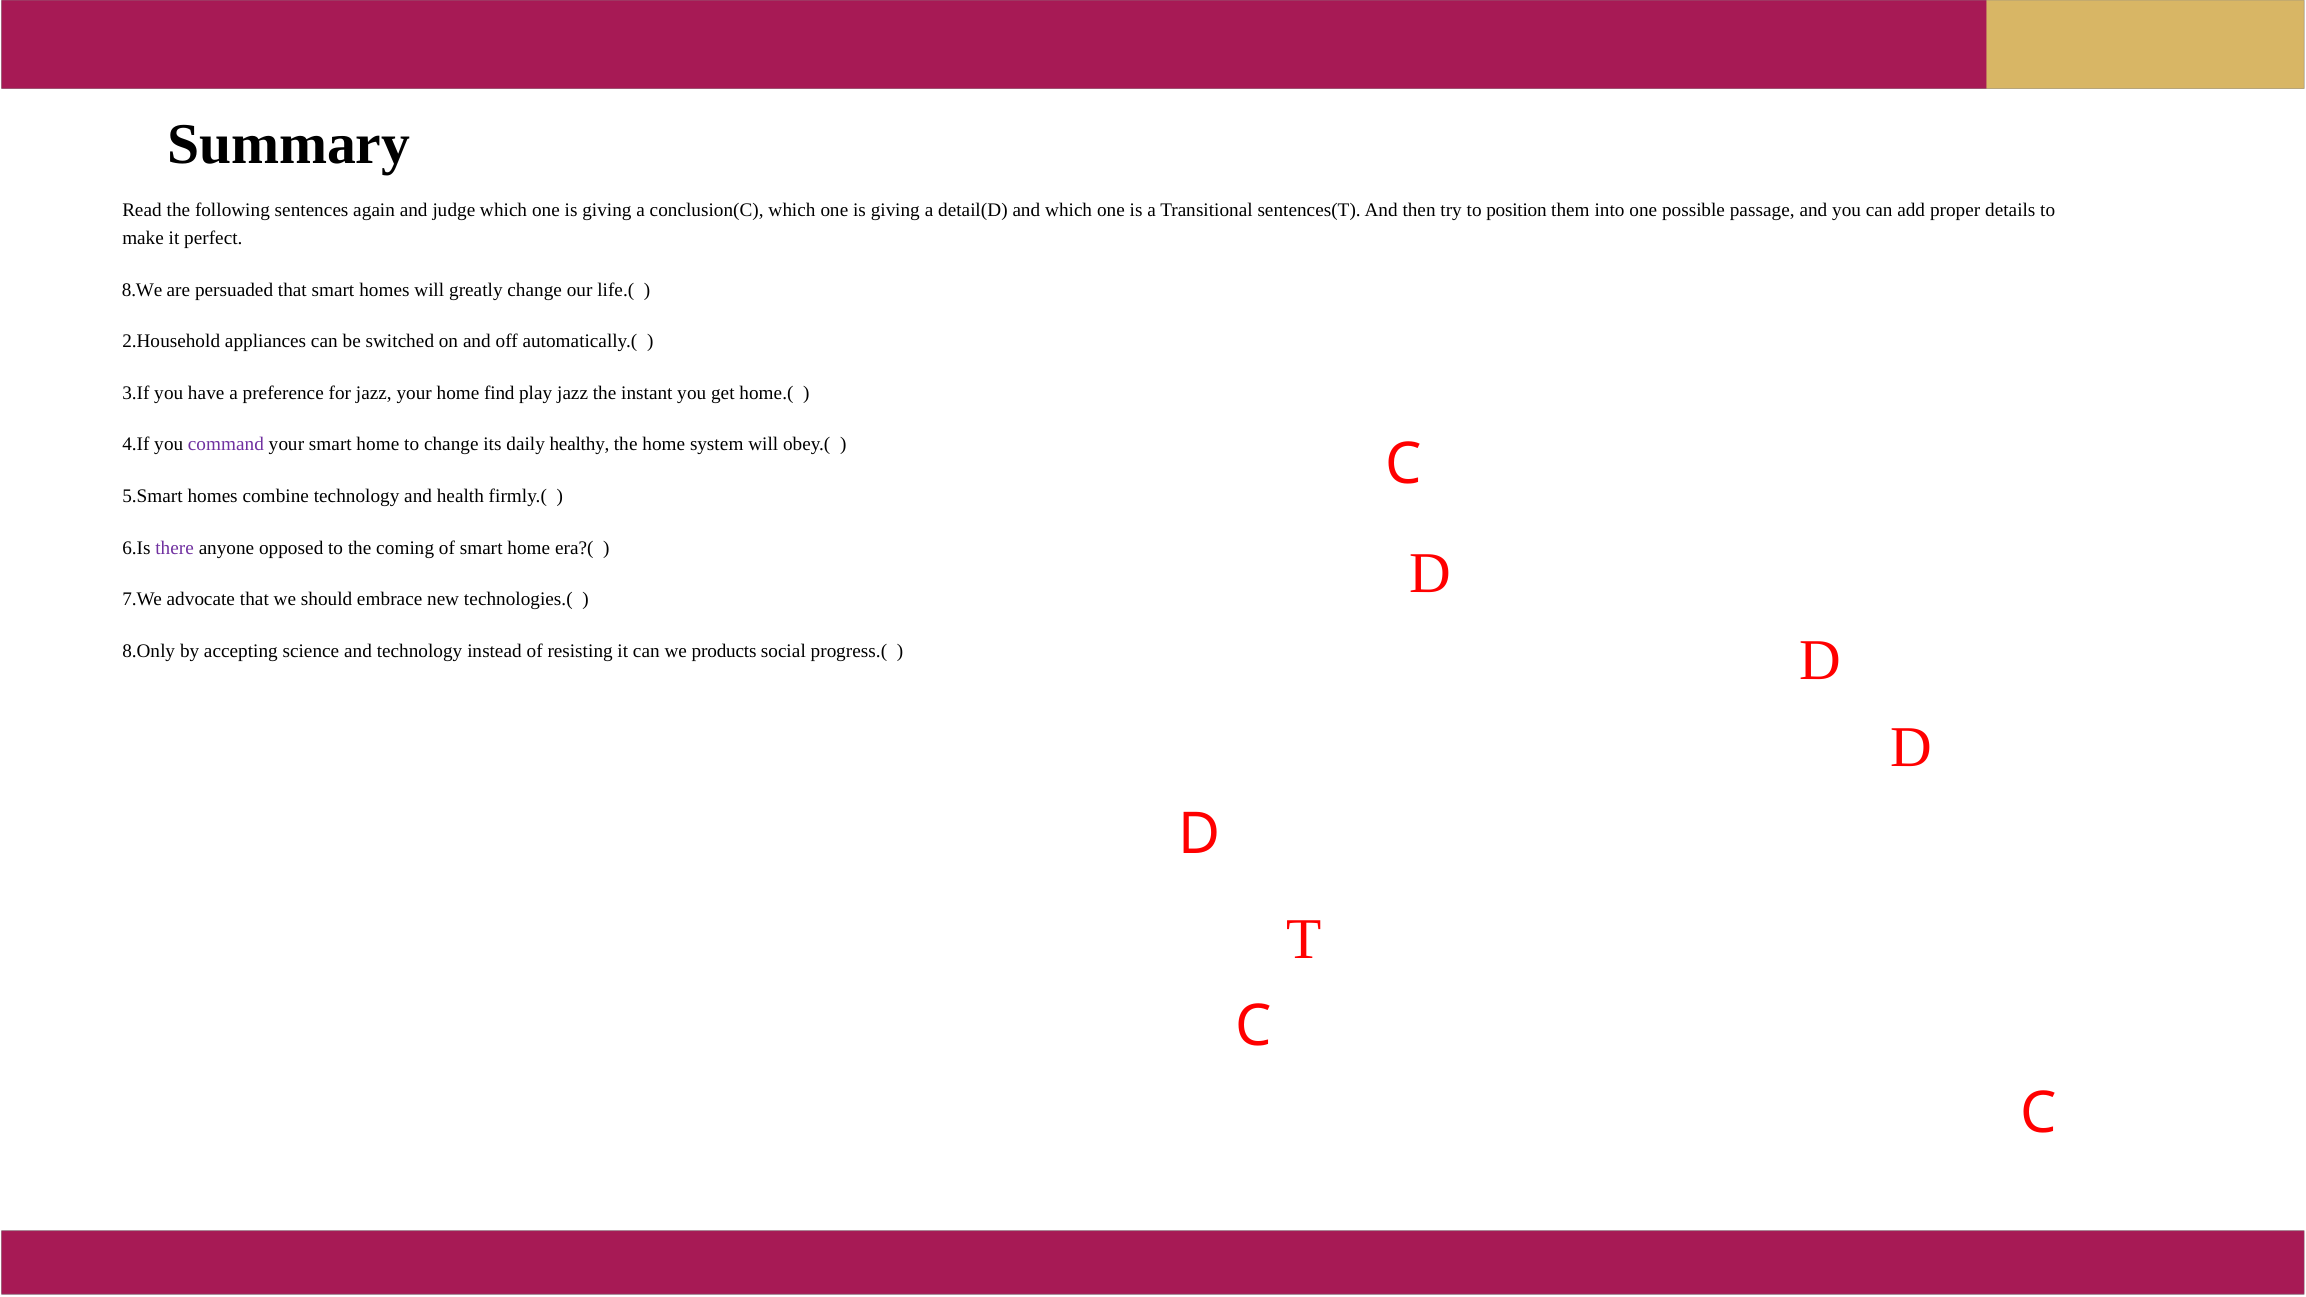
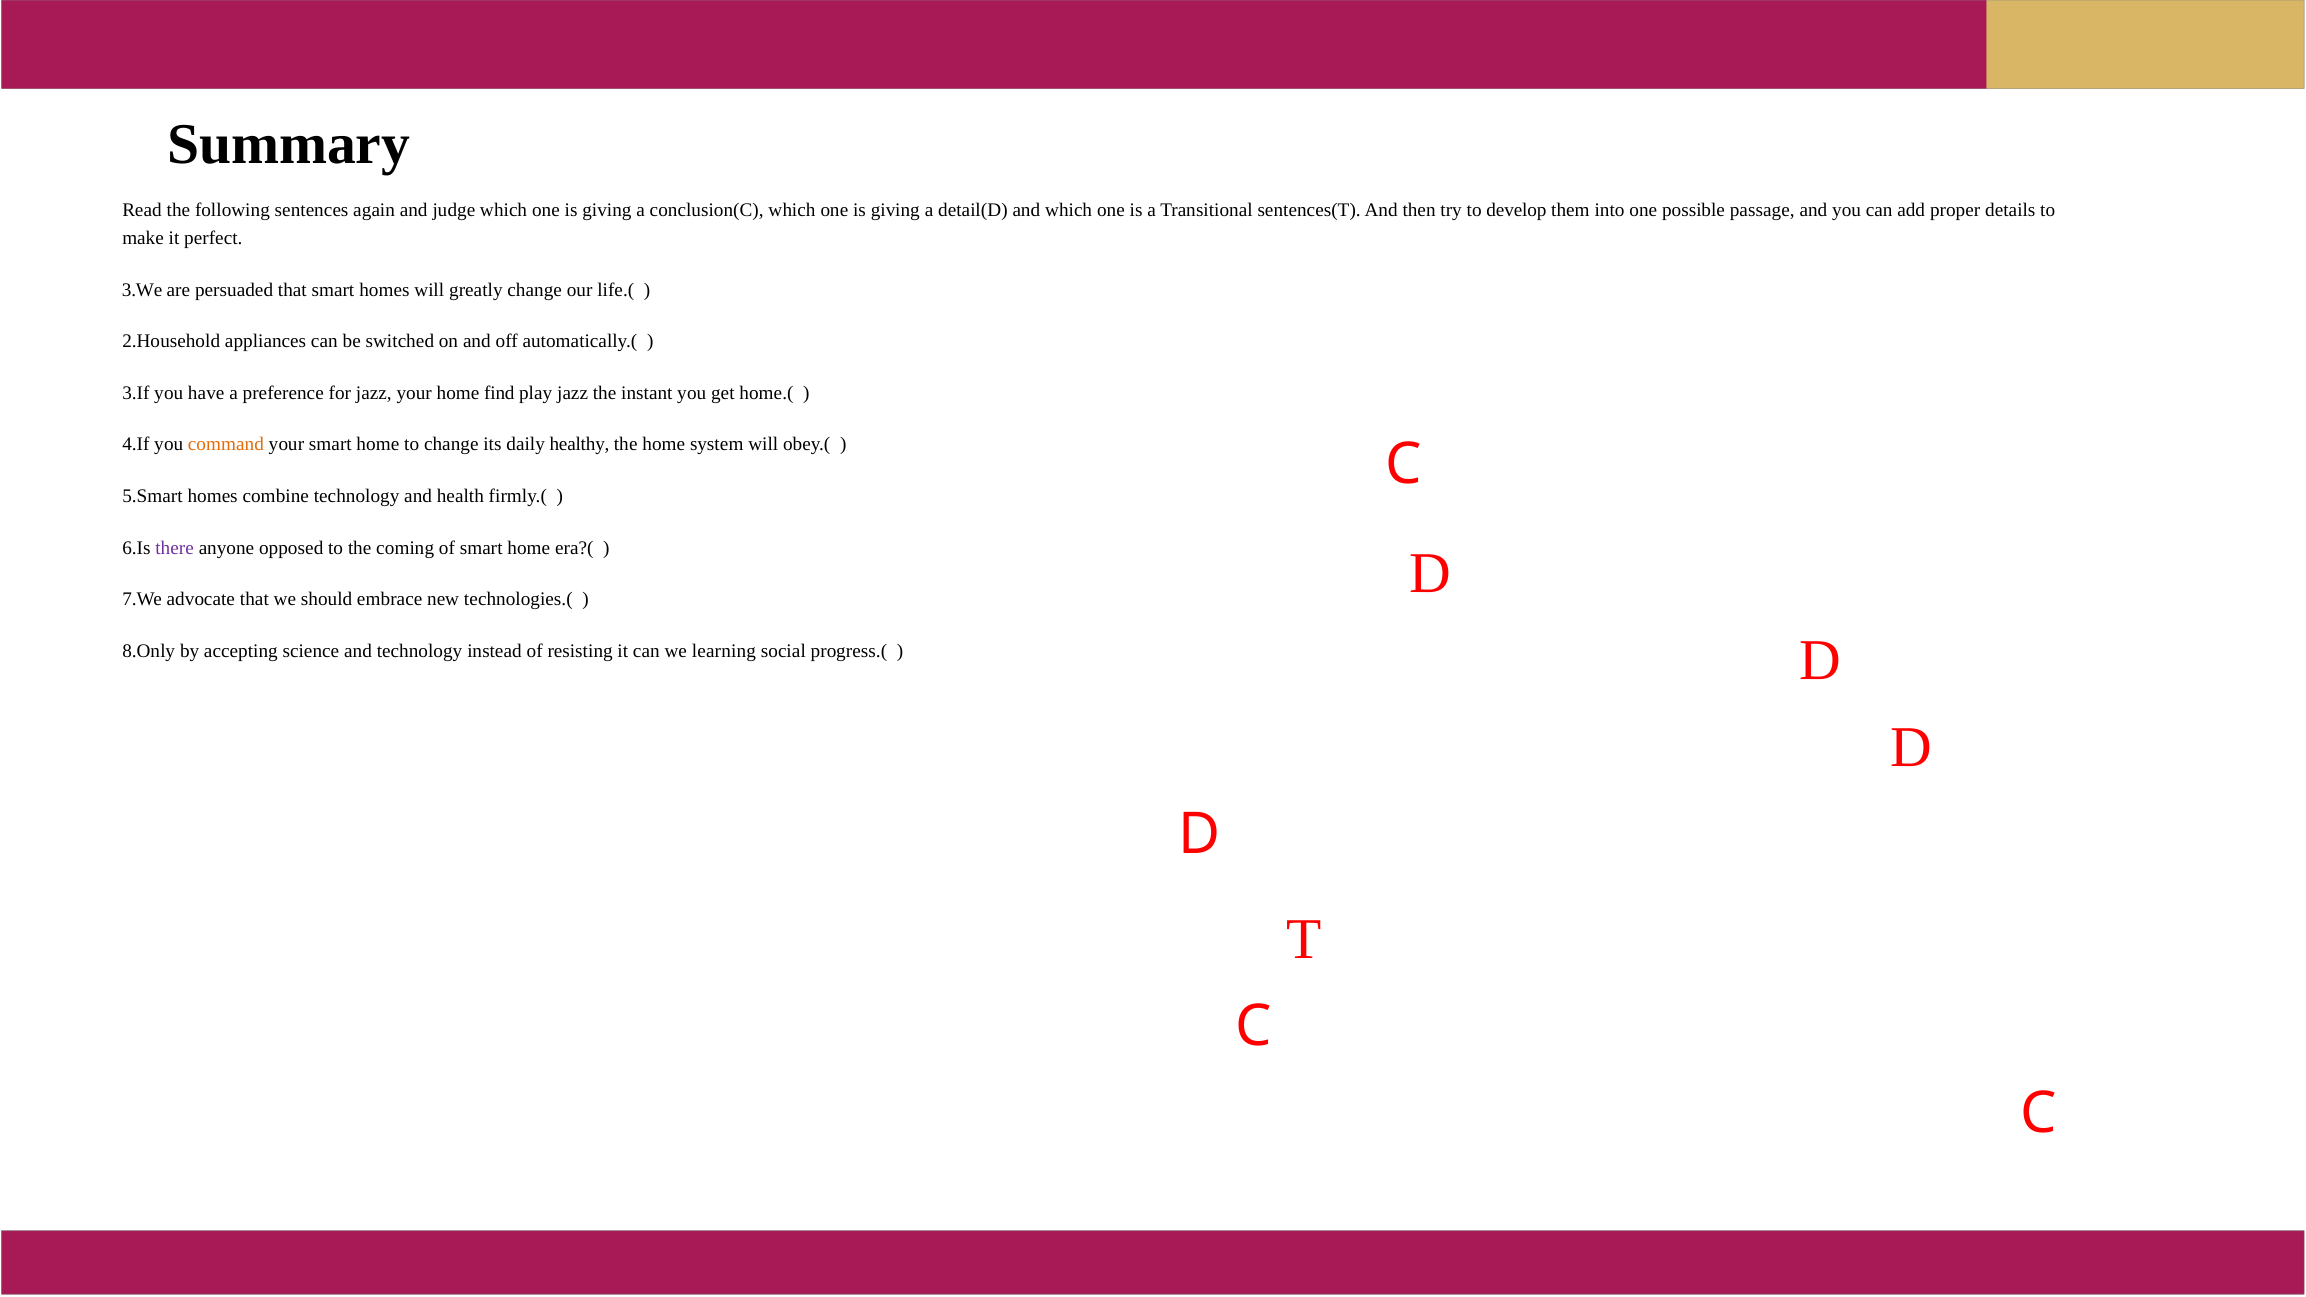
position: position -> develop
8.We: 8.We -> 3.We
command colour: purple -> orange
products: products -> learning
